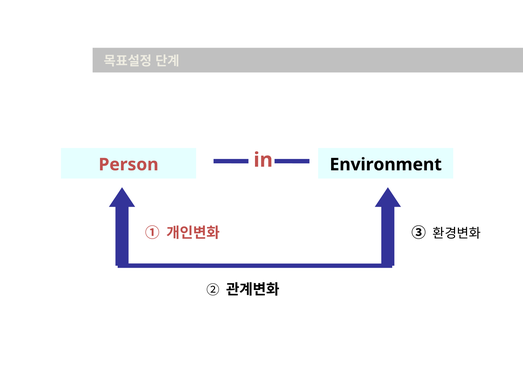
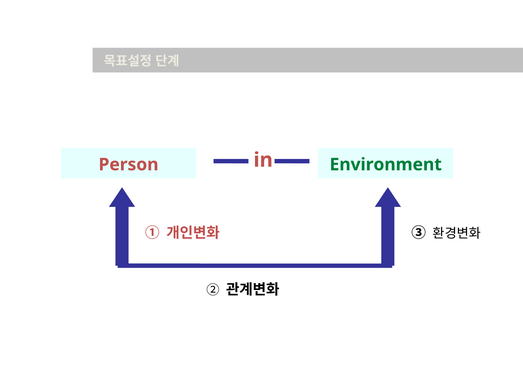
Environment colour: black -> green
